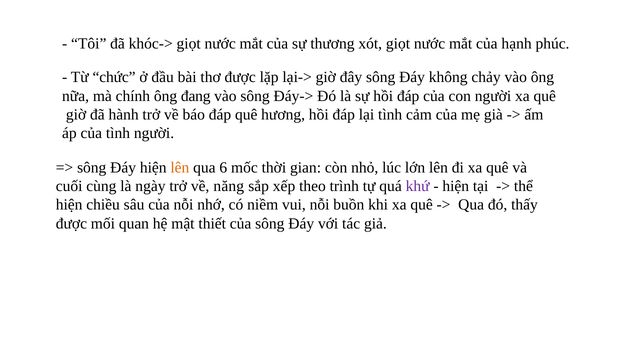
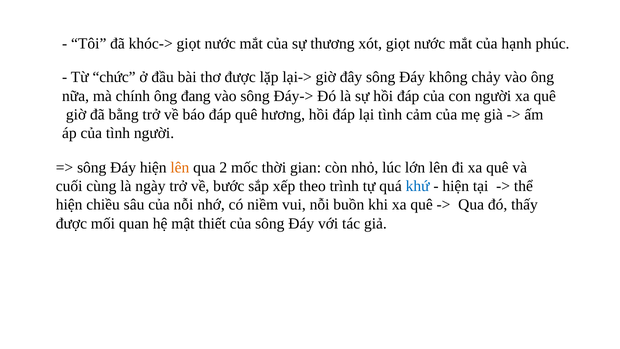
hành: hành -> bằng
6: 6 -> 2
năng: năng -> bước
khứ colour: purple -> blue
